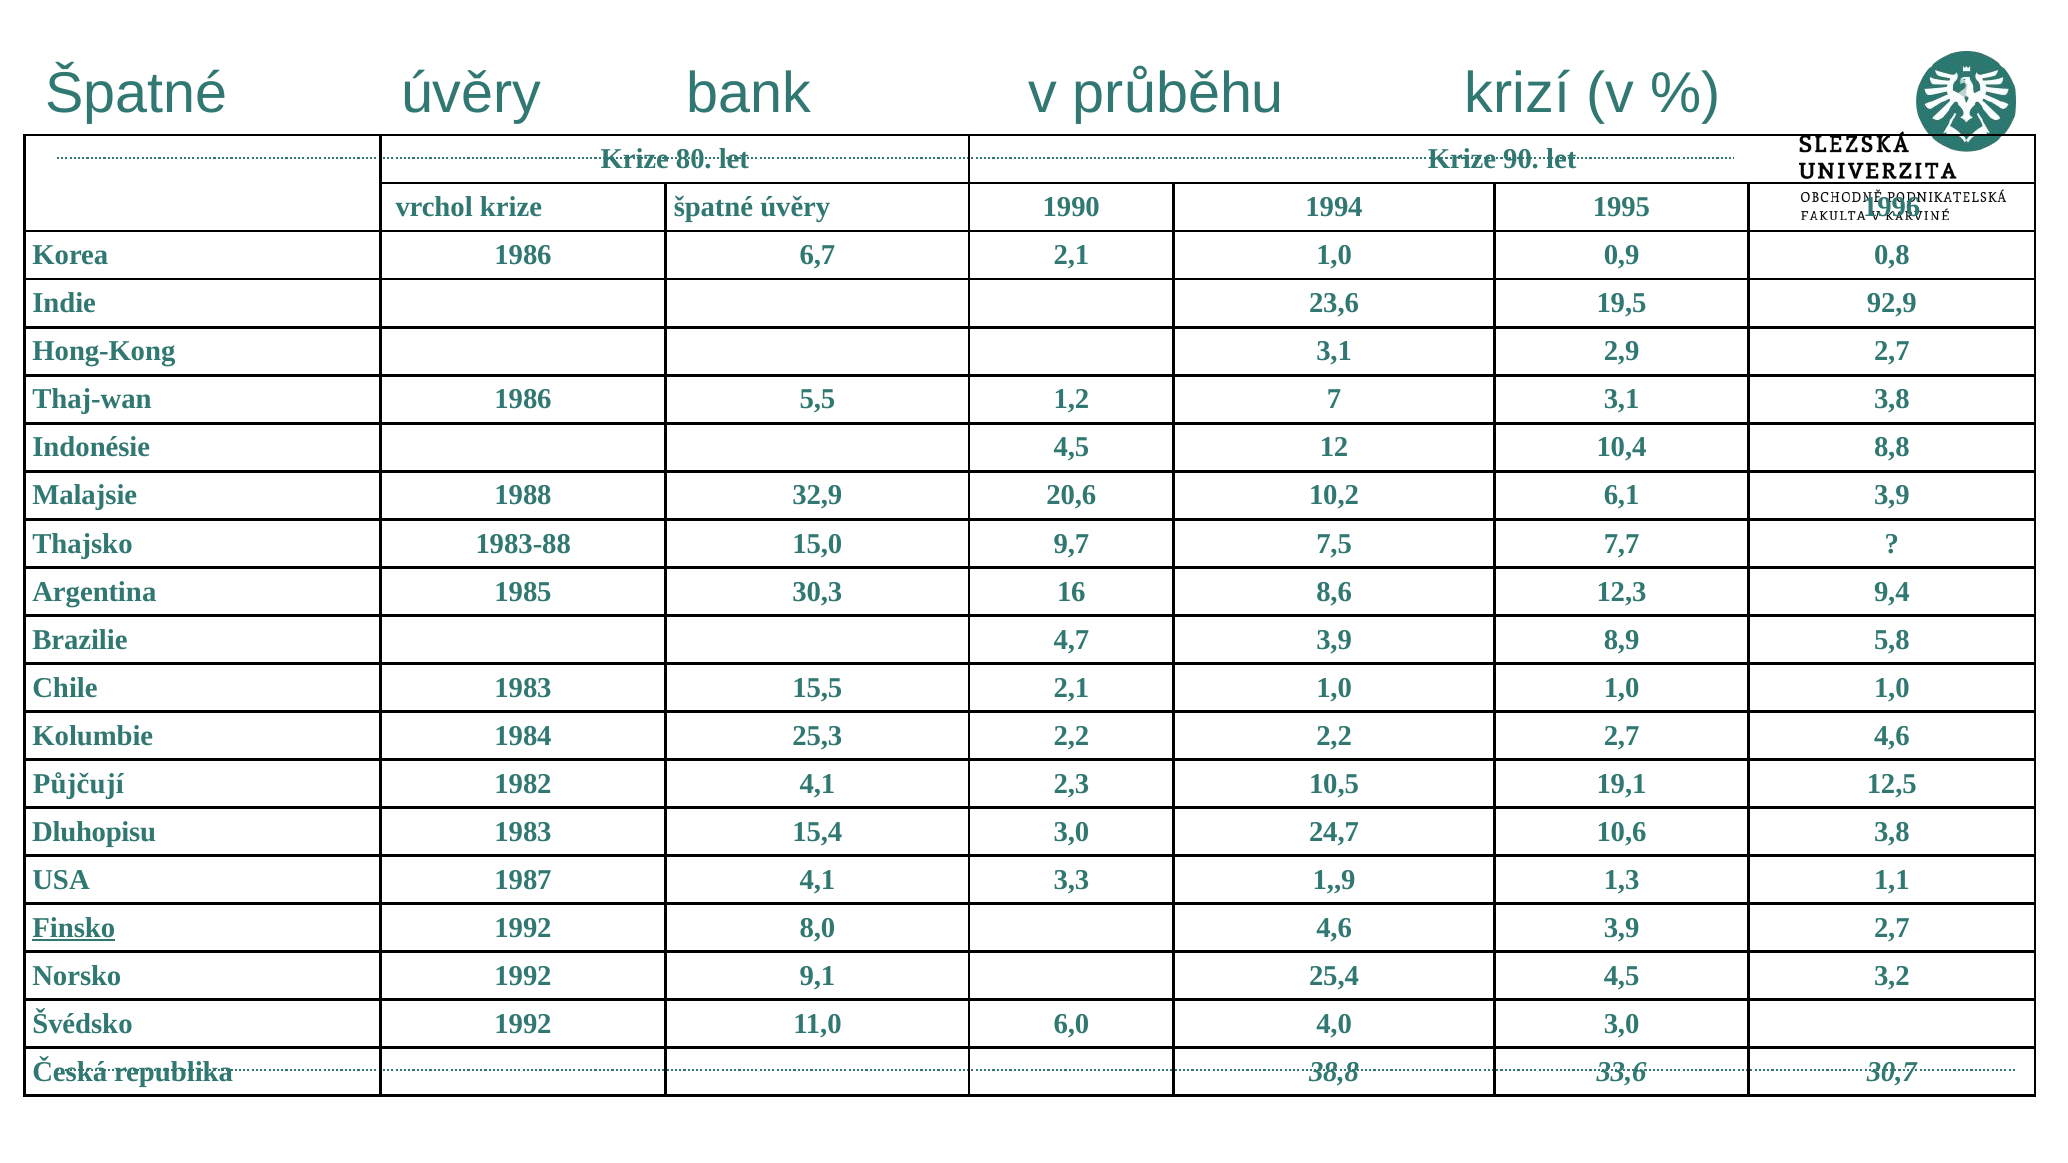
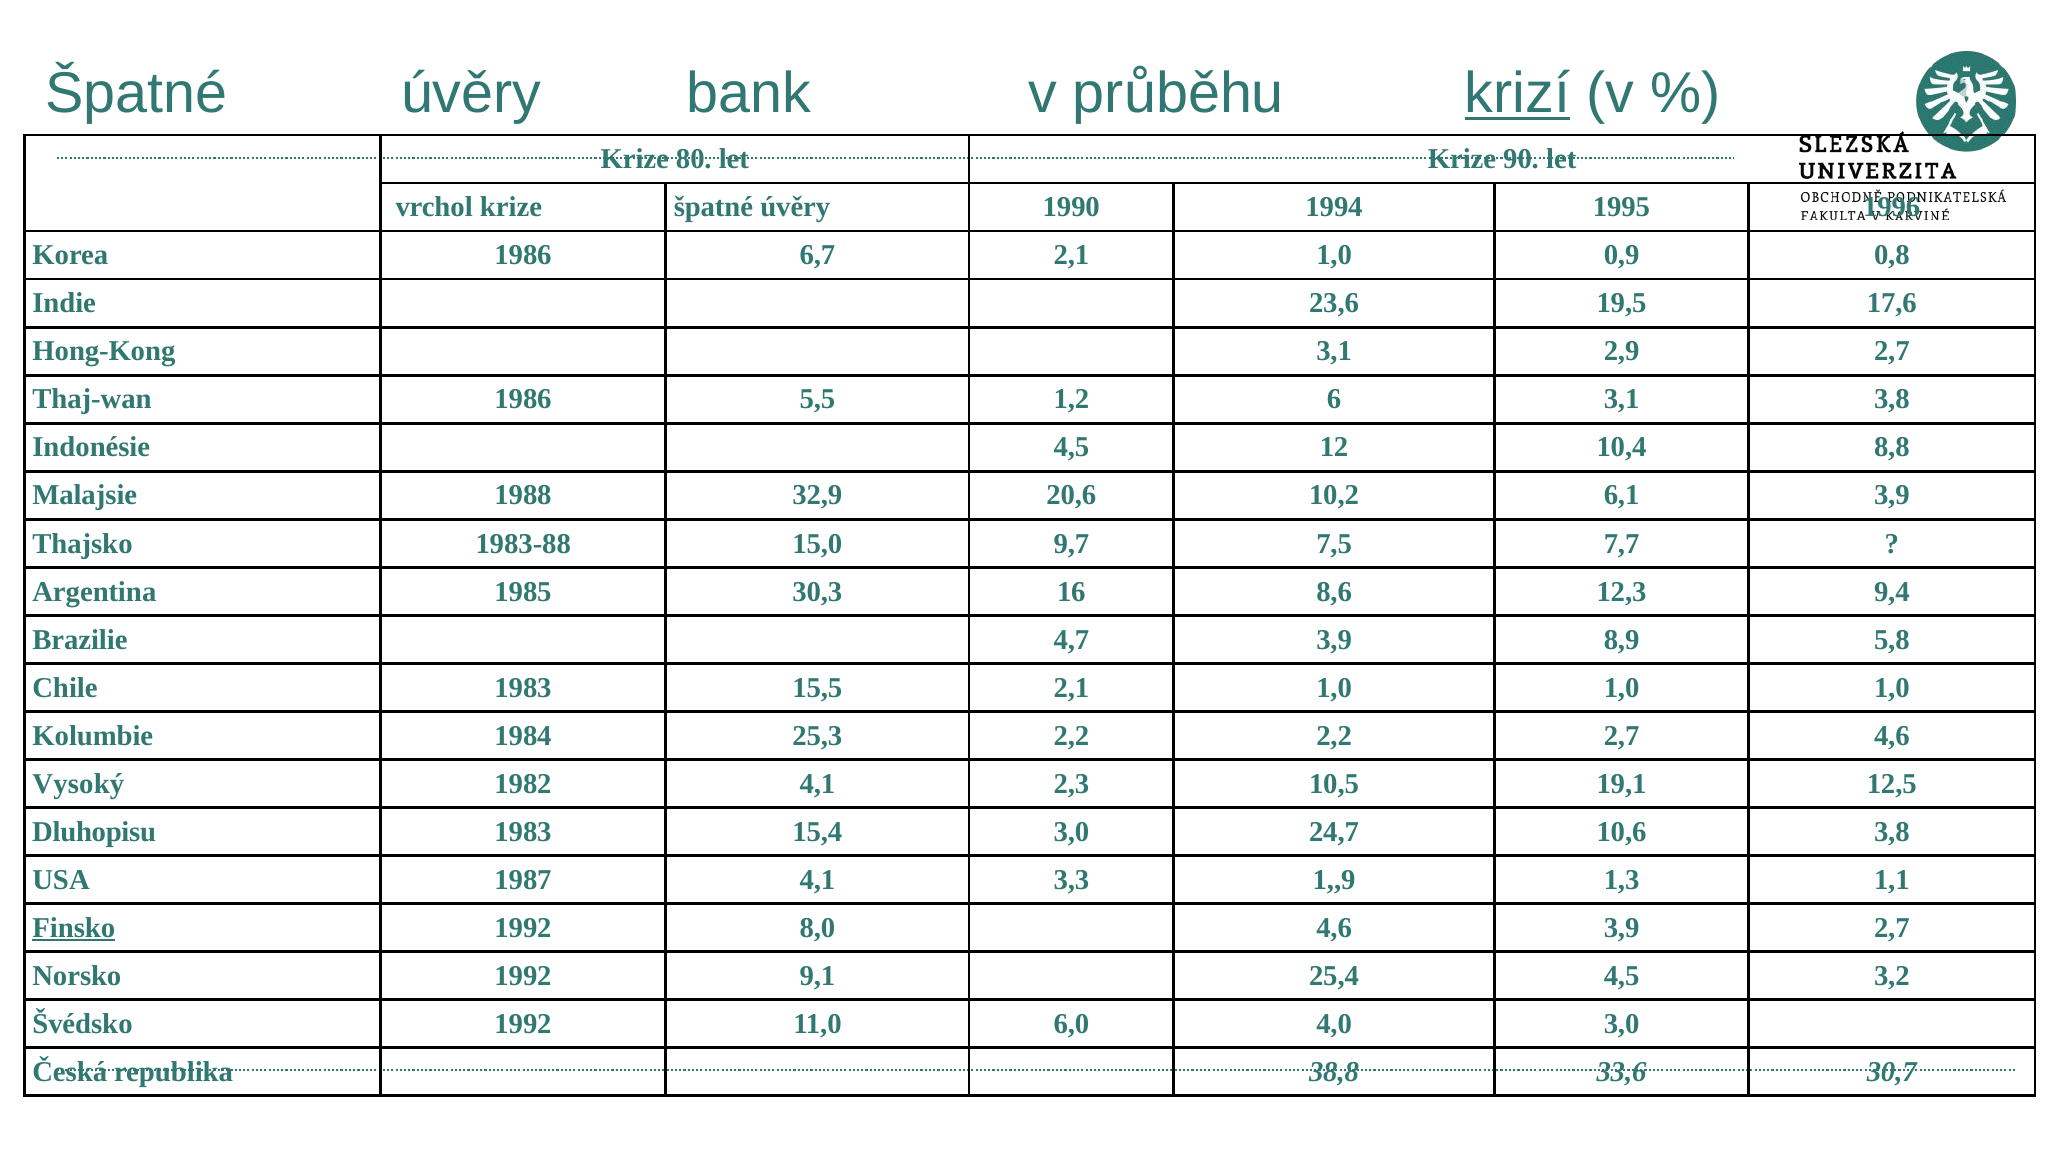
krizí underline: none -> present
92,9: 92,9 -> 17,6
7: 7 -> 6
Půjčují: Půjčují -> Vysoký
